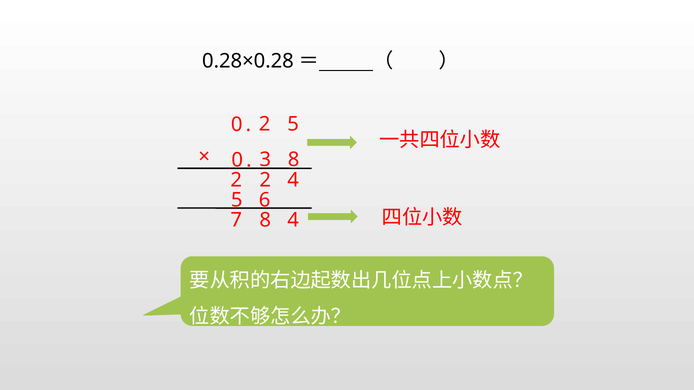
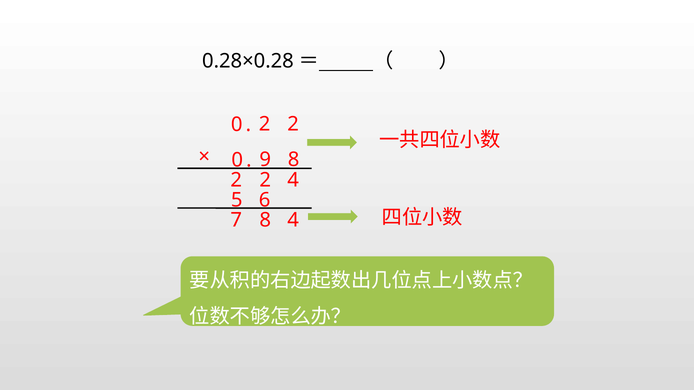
5 at (293, 124): 5 -> 2
3: 3 -> 9
